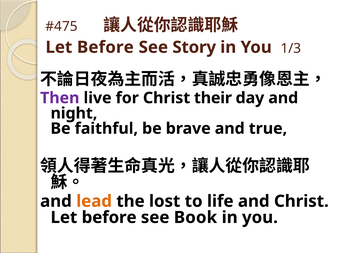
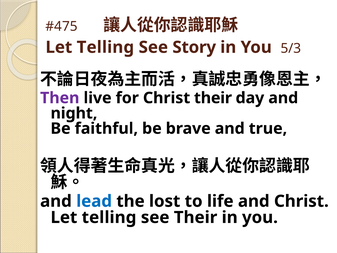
Before at (105, 47): Before -> Telling
1/3: 1/3 -> 5/3
lead colour: orange -> blue
before at (109, 217): before -> telling
see Book: Book -> Their
